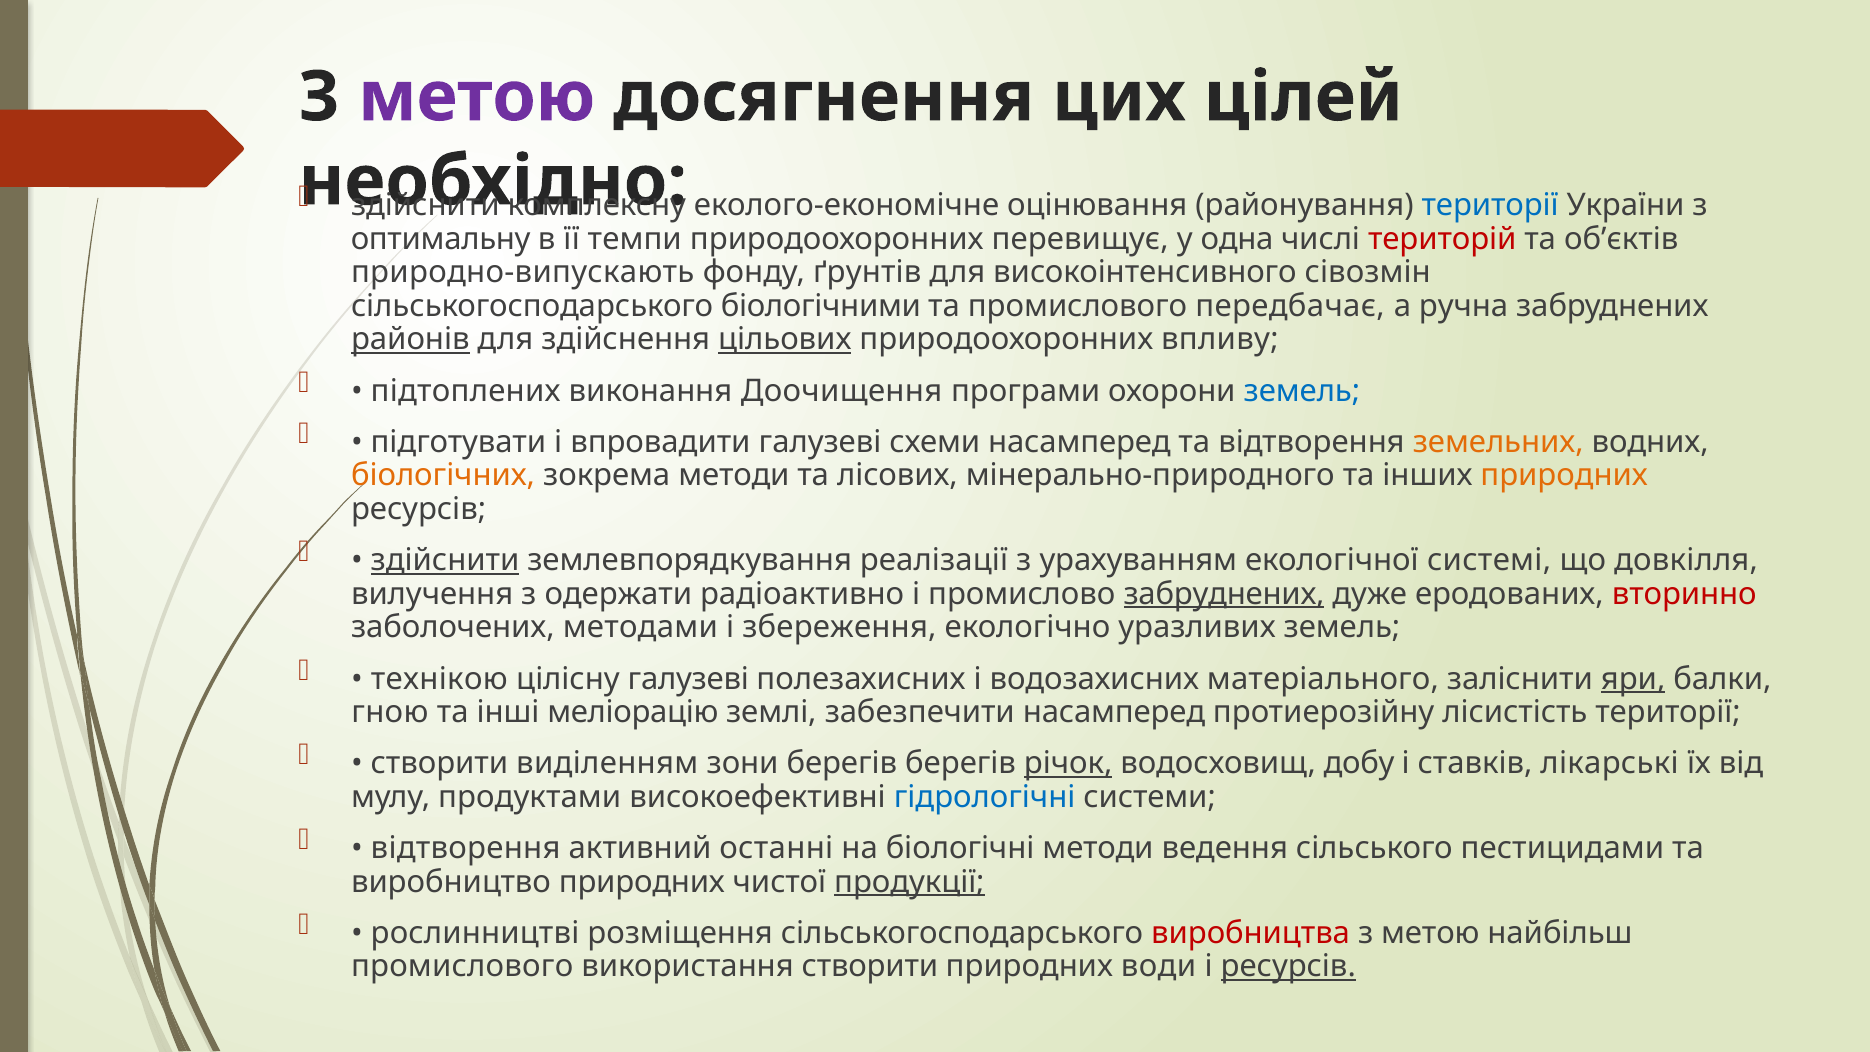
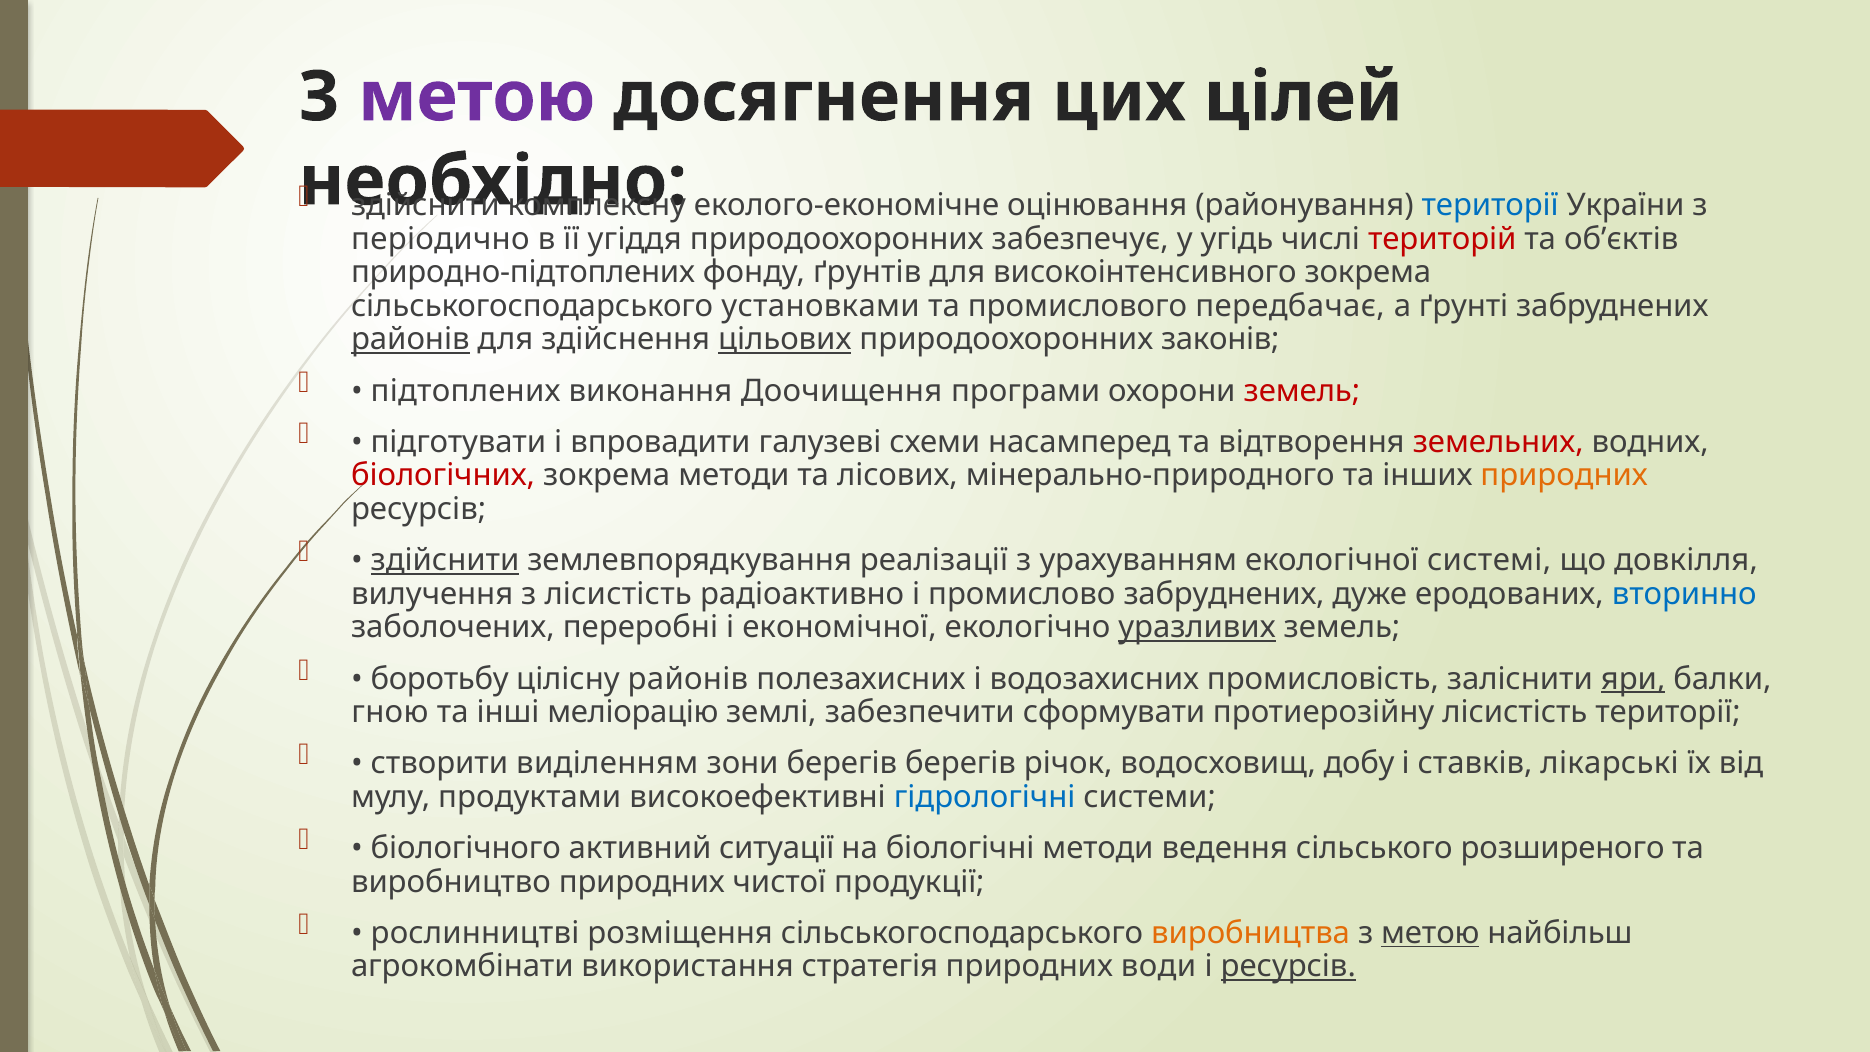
оптимальну: оптимальну -> періодично
темпи: темпи -> угіддя
перевищує: перевищує -> забезпечує
одна: одна -> угідь
природно-випускають: природно-випускають -> природно-підтоплених
високоінтенсивного сівозмін: сівозмін -> зокрема
біологічними: біологічними -> установками
ручна: ручна -> ґрунті
впливу: впливу -> законів
земель at (1302, 391) colour: blue -> red
земельних colour: orange -> red
біологічних colour: orange -> red
з одержати: одержати -> лісистість
забруднених at (1224, 594) underline: present -> none
вторинно colour: red -> blue
методами: методами -> переробні
збереження: збереження -> економічної
уразливих underline: none -> present
технікою: технікою -> боротьбу
цілісну галузеві: галузеві -> районів
матеріального: матеріального -> промисловість
забезпечити насамперед: насамперед -> сформувати
річок underline: present -> none
відтворення at (466, 848): відтворення -> біологічного
останні: останні -> ситуації
пестицидами: пестицидами -> розширеного
продукції underline: present -> none
виробництва colour: red -> orange
метою at (1430, 933) underline: none -> present
промислового at (462, 967): промислового -> агрокомбінати
використання створити: створити -> стратегія
